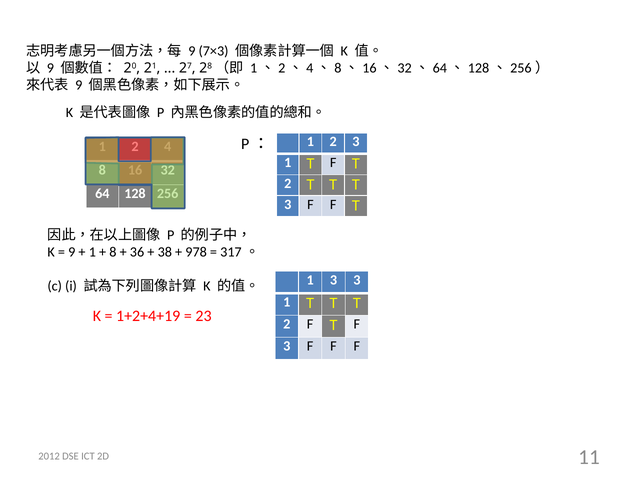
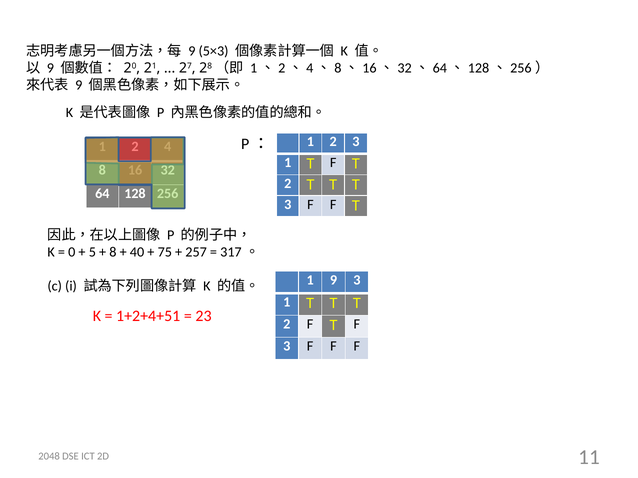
7×3: 7×3 -> 5×3
9 at (72, 252): 9 -> 0
1 at (92, 252): 1 -> 5
36: 36 -> 40
38: 38 -> 75
978: 978 -> 257
1 3: 3 -> 9
1+2+4+19: 1+2+4+19 -> 1+2+4+51
2012: 2012 -> 2048
